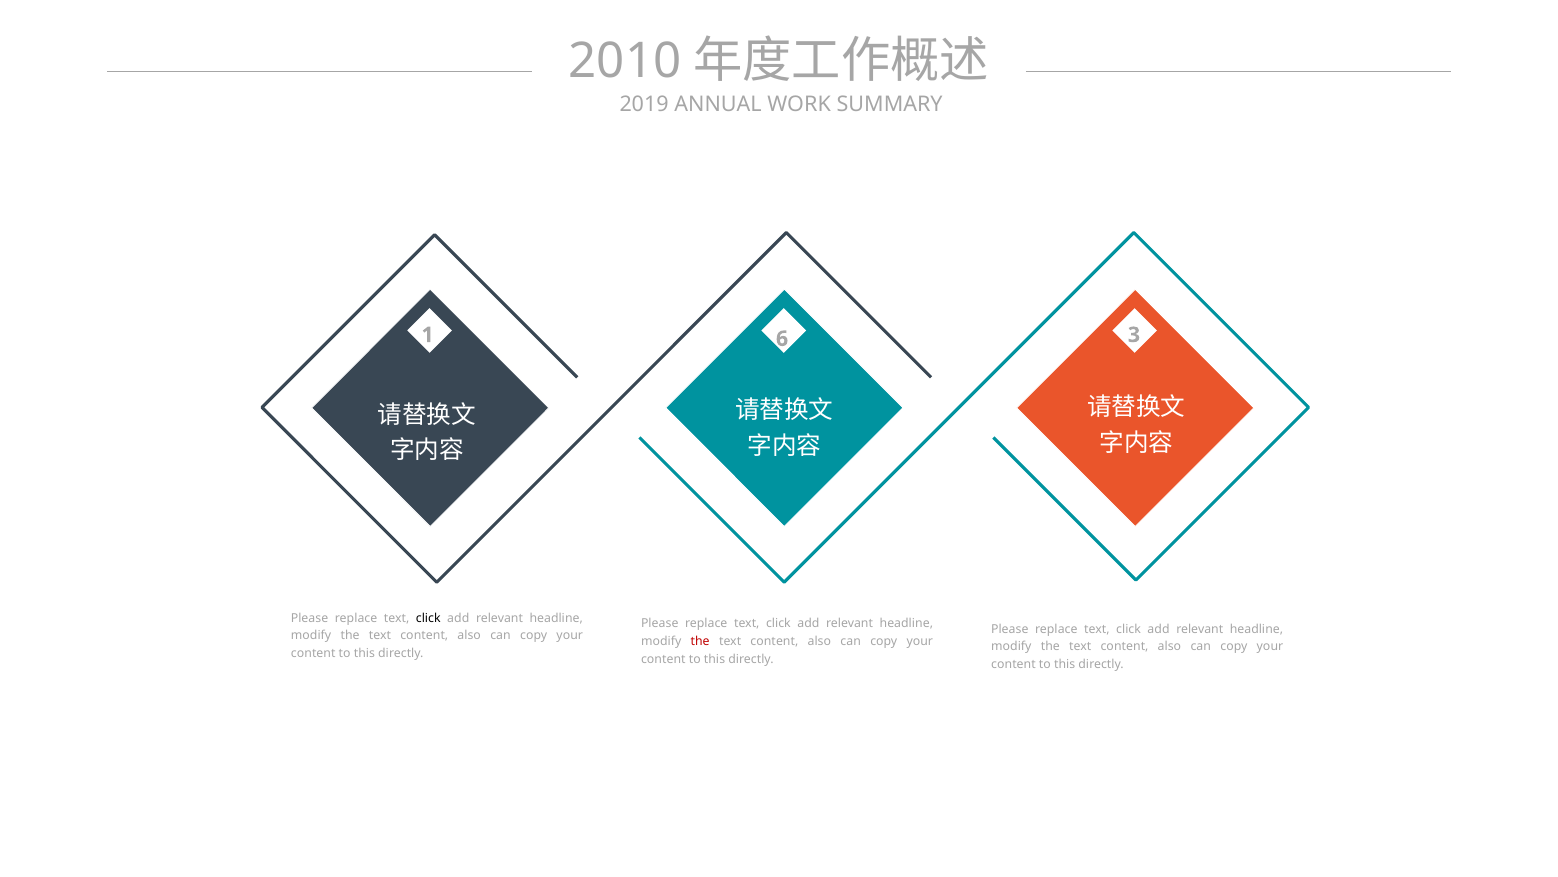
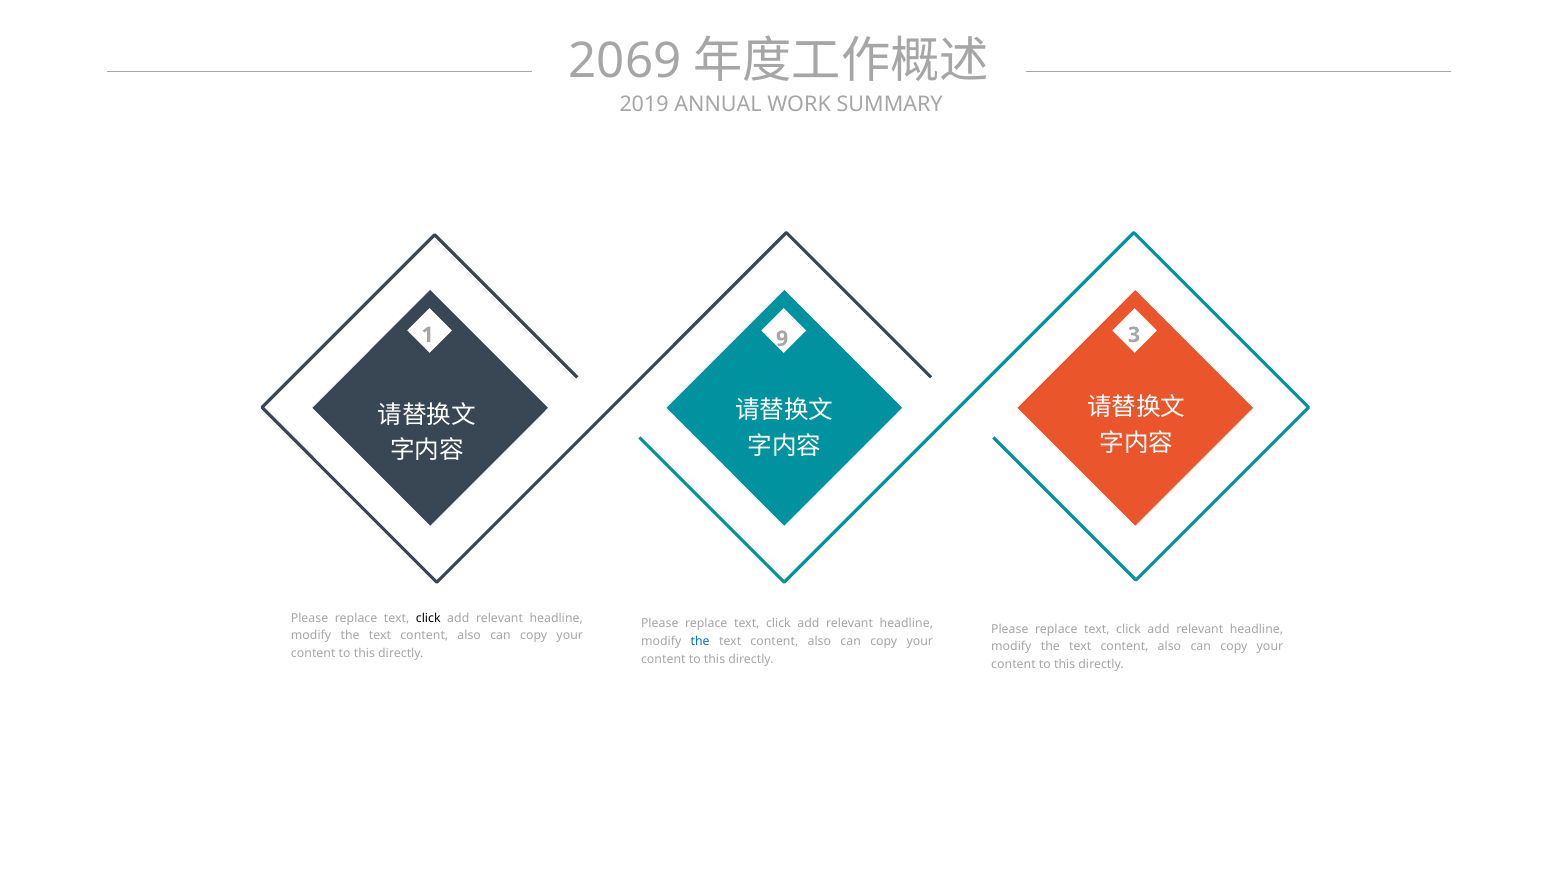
2010: 2010 -> 2069
6: 6 -> 9
the at (700, 641) colour: red -> blue
